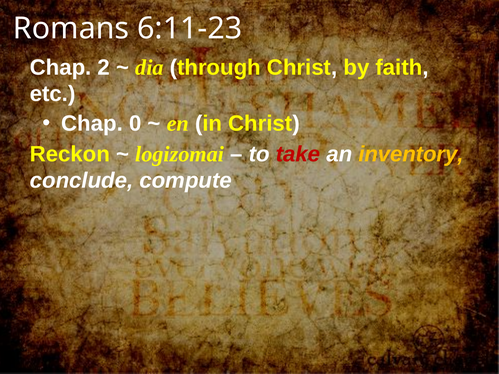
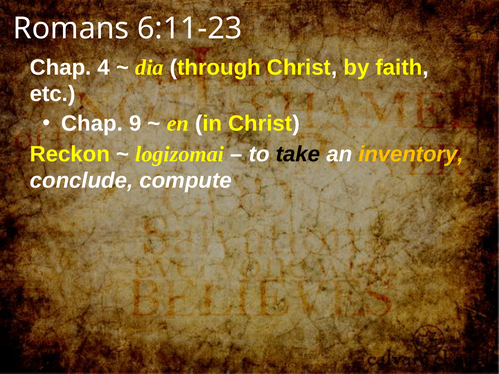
2: 2 -> 4
0: 0 -> 9
take colour: red -> black
